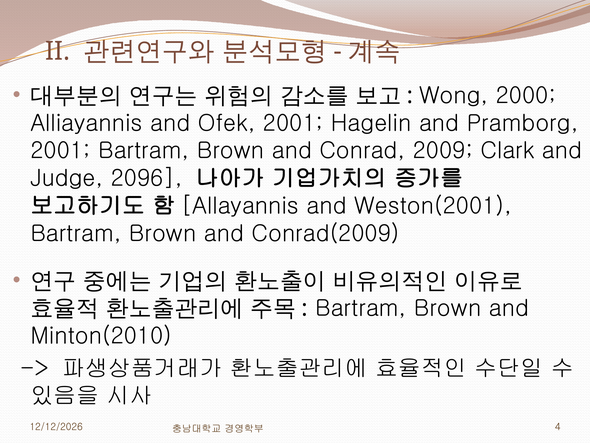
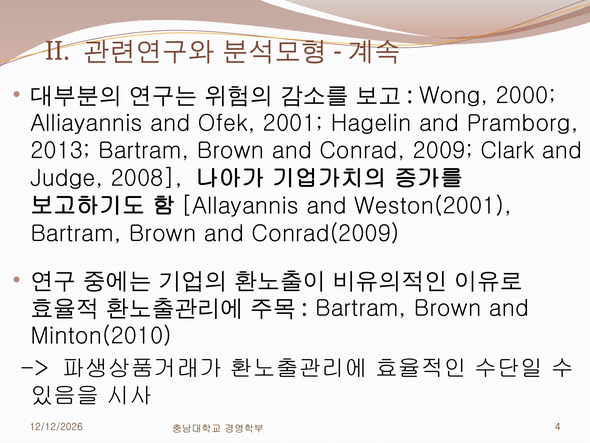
2001 at (60, 151): 2001 -> 2013
2096: 2096 -> 2008
